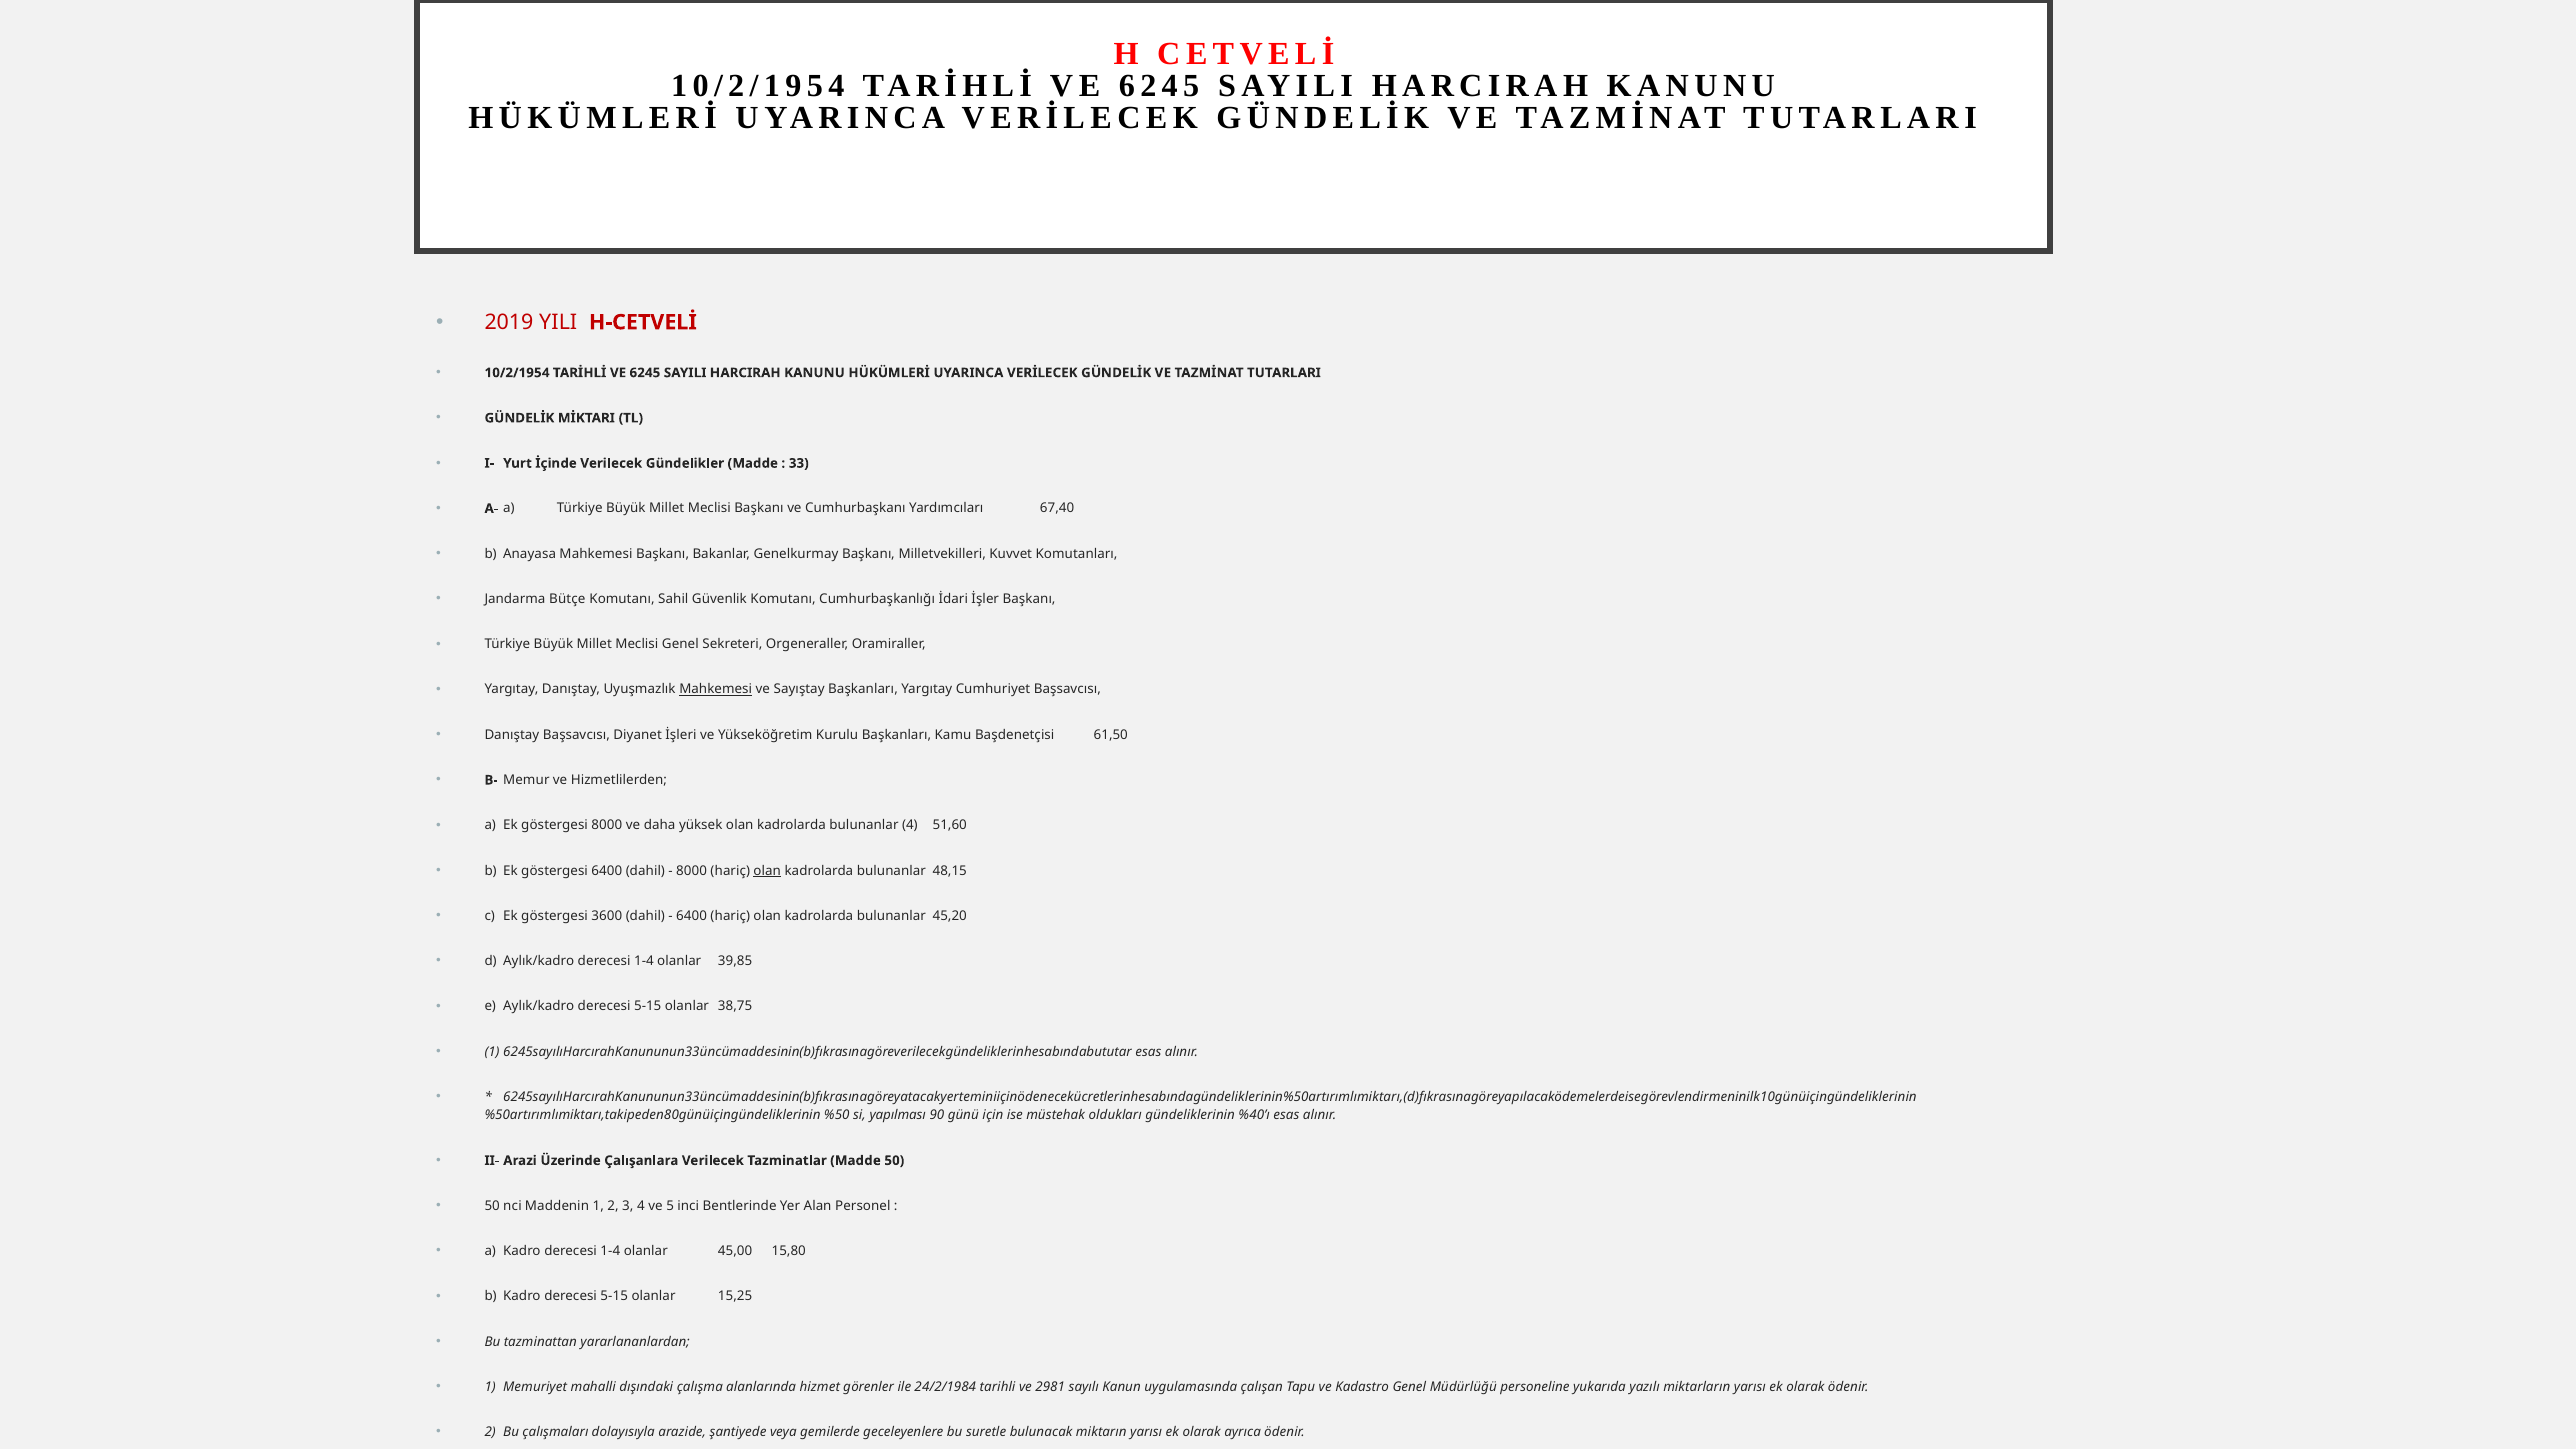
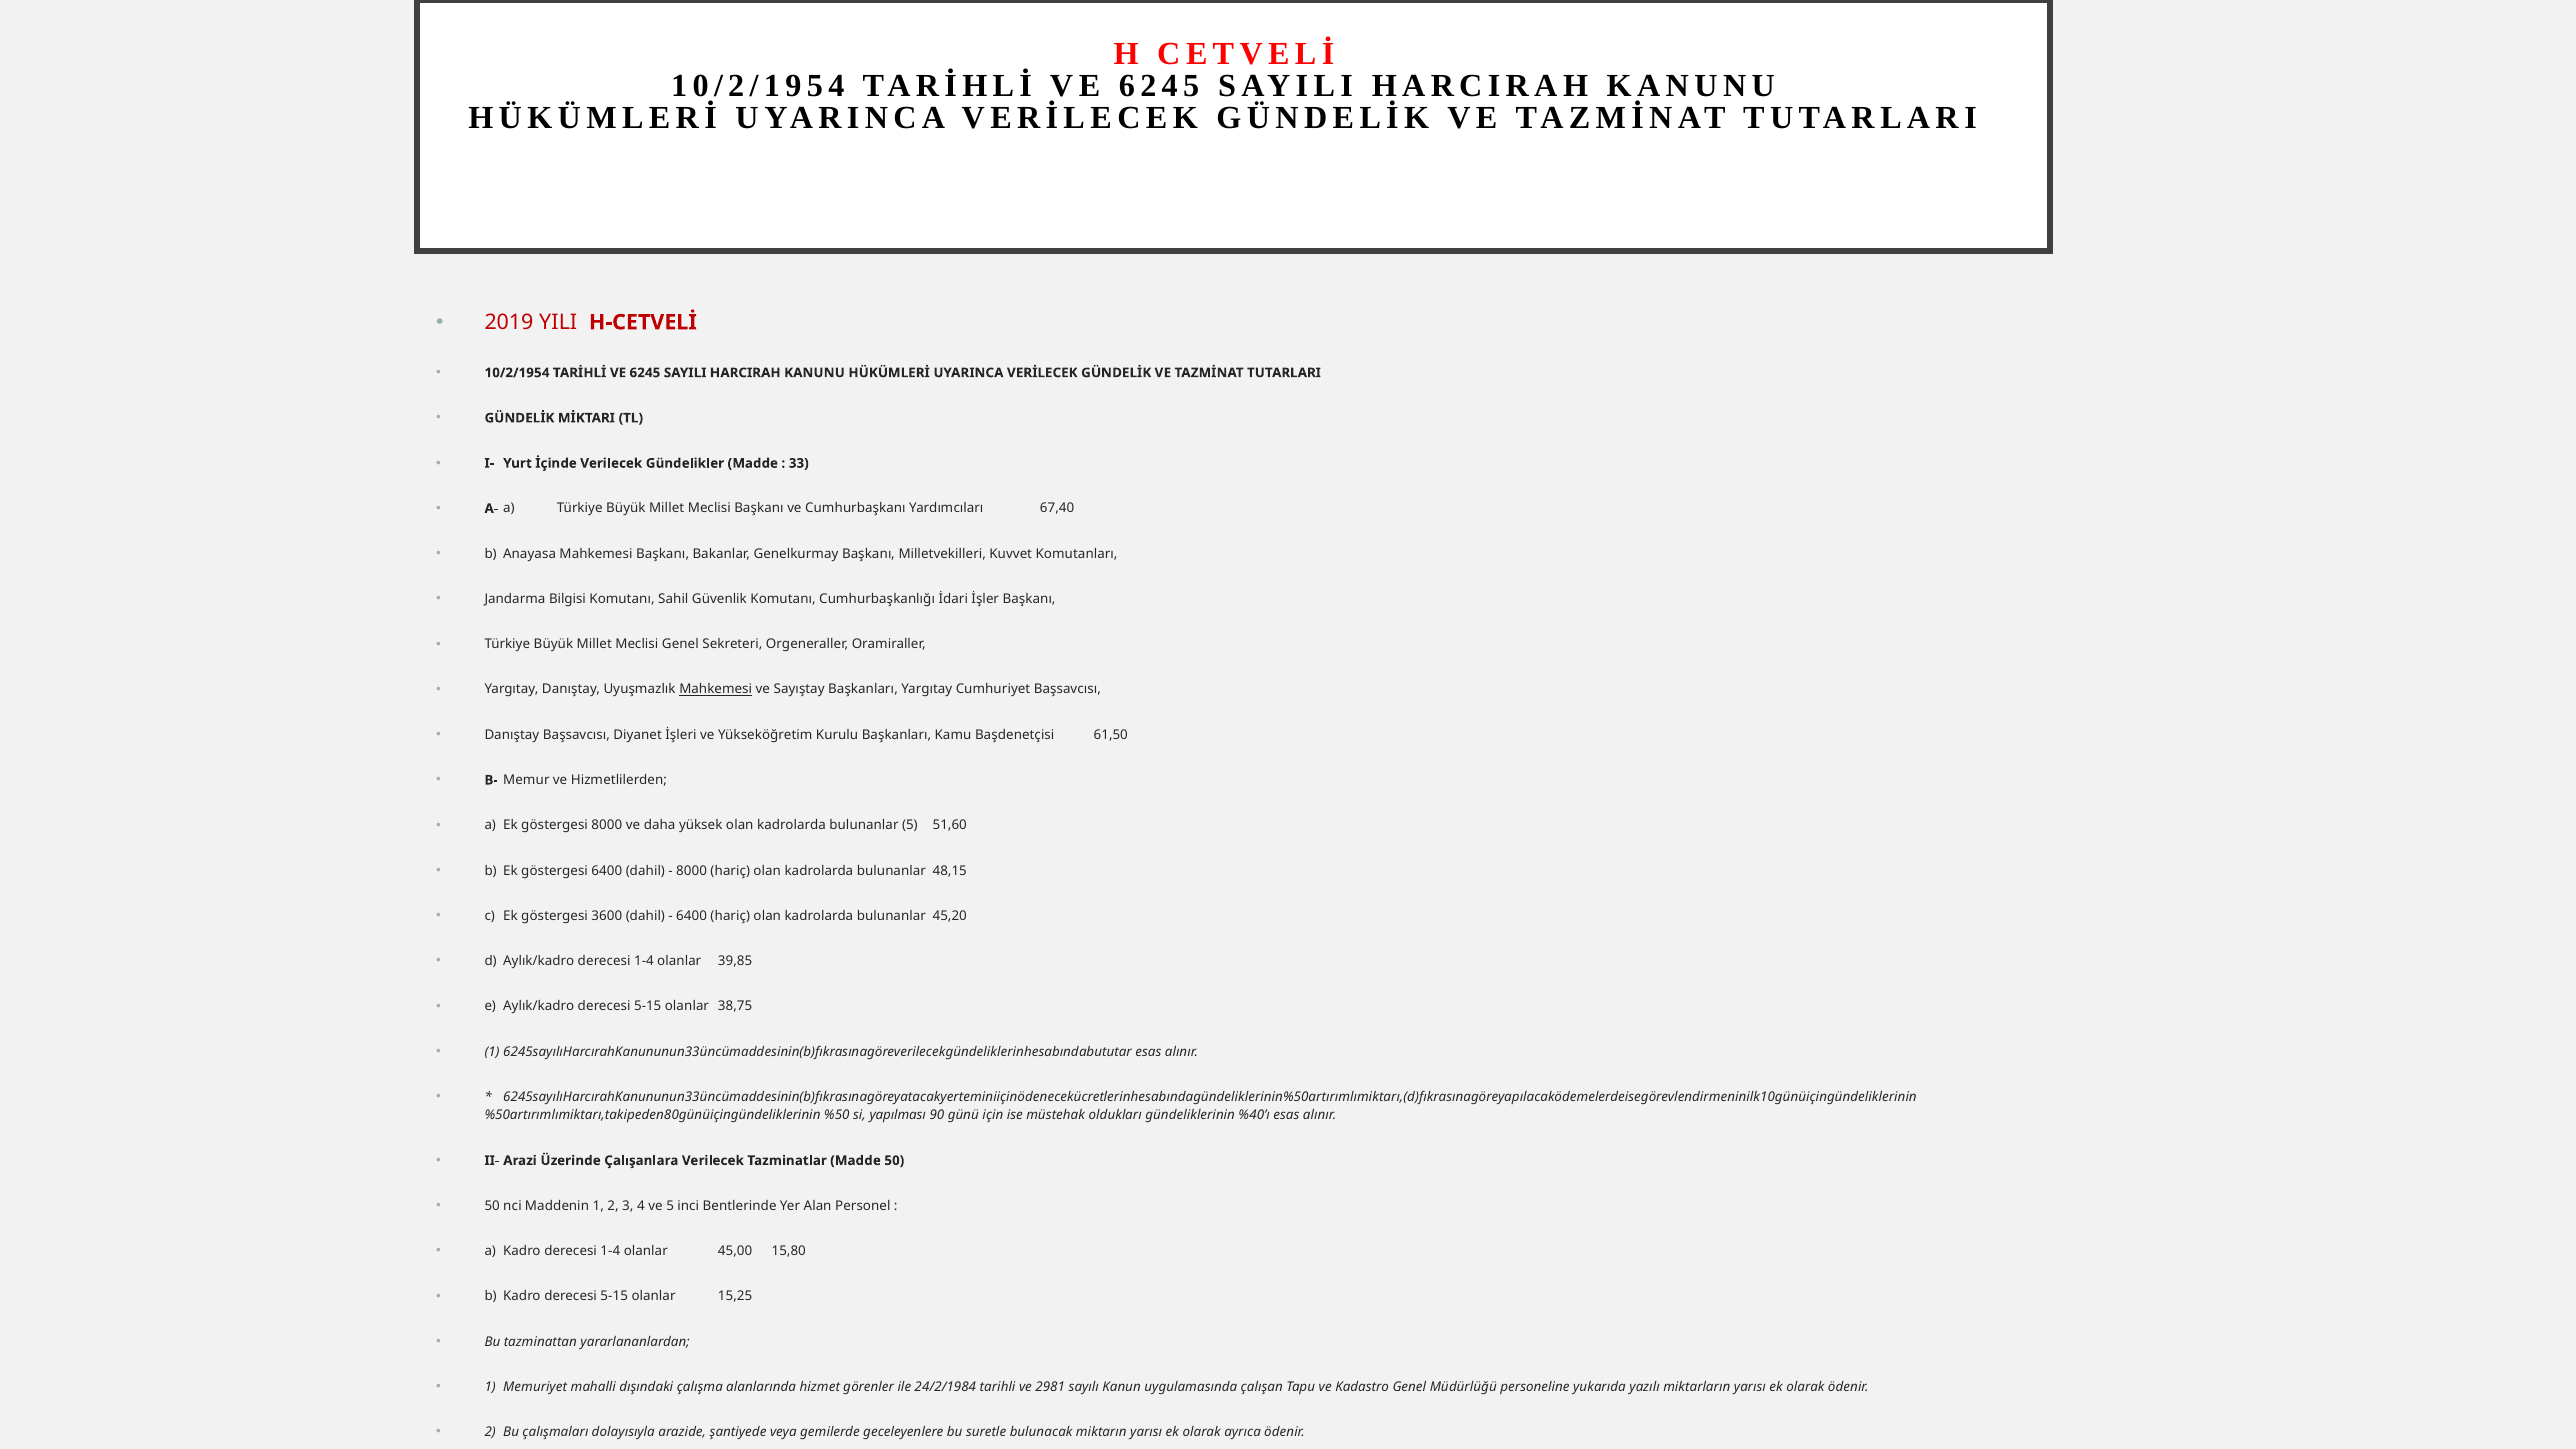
Bütçe: Bütçe -> Bilgisi
bulunanlar 4: 4 -> 5
olan at (767, 871) underline: present -> none
